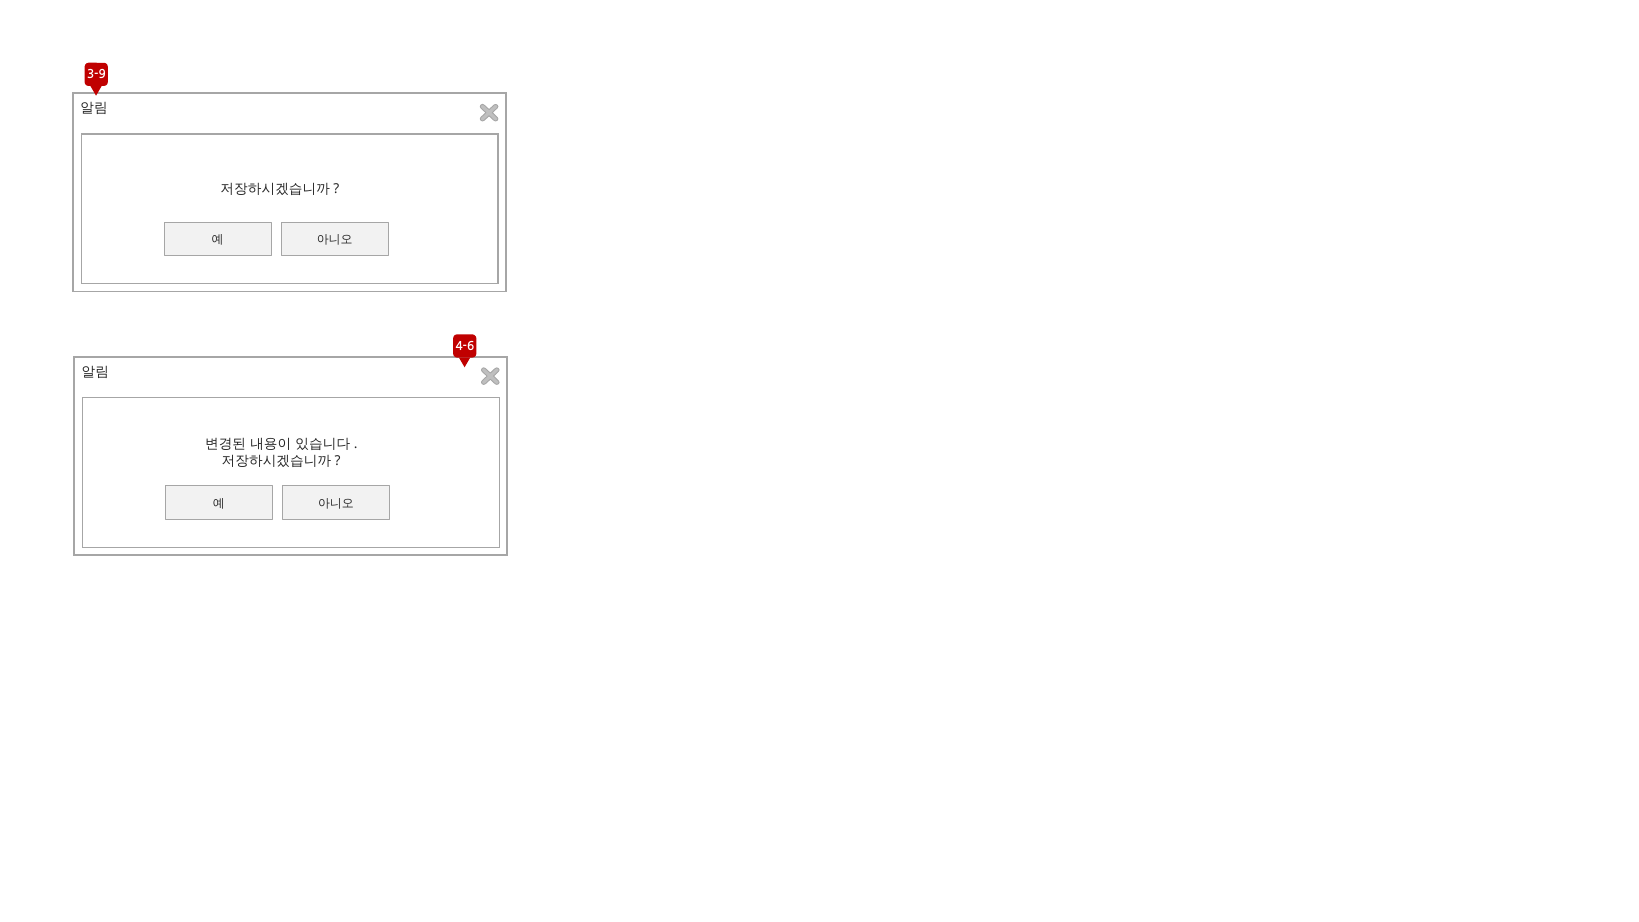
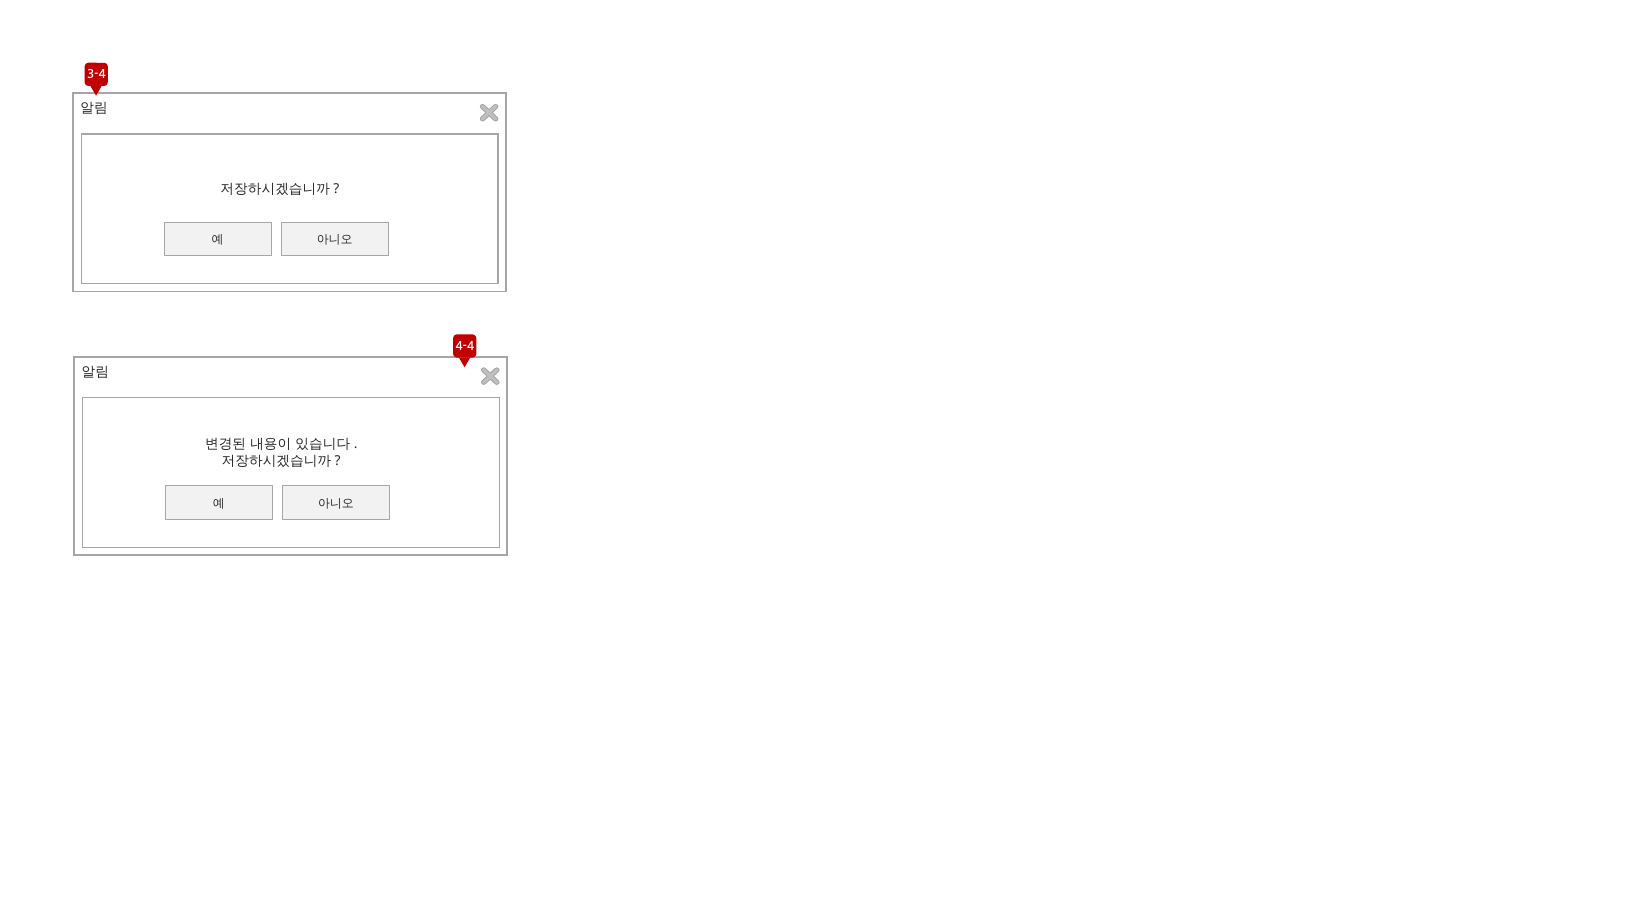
3-9: 3-9 -> 3-4
4-6: 4-6 -> 4-4
